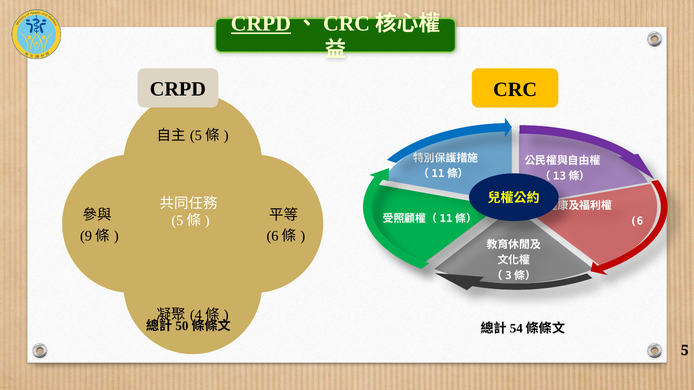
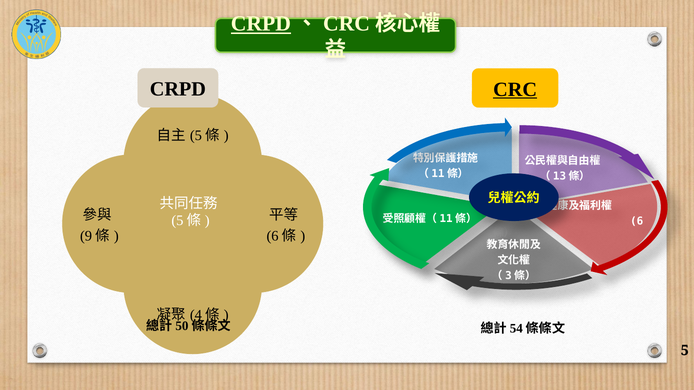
CRC at (515, 89) underline: none -> present
